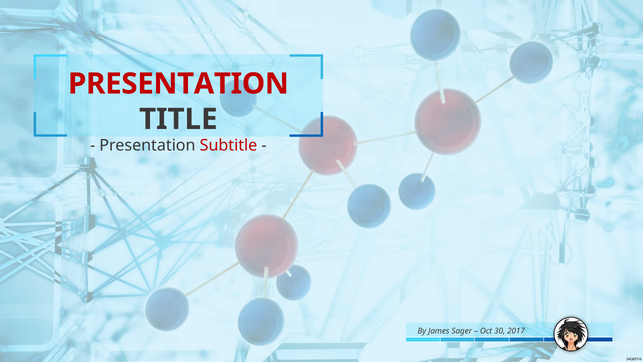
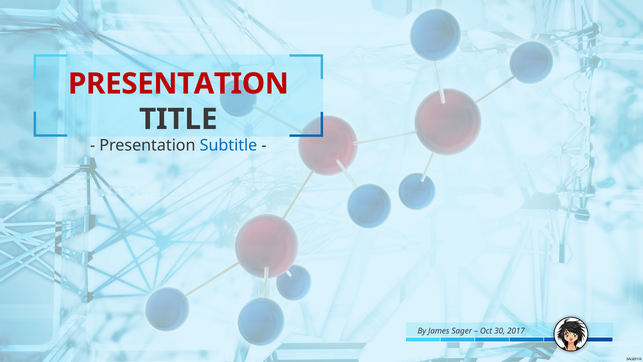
Subtitle colour: red -> blue
